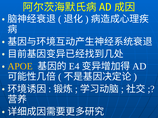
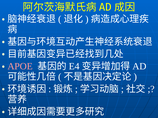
APOE colour: yellow -> pink
